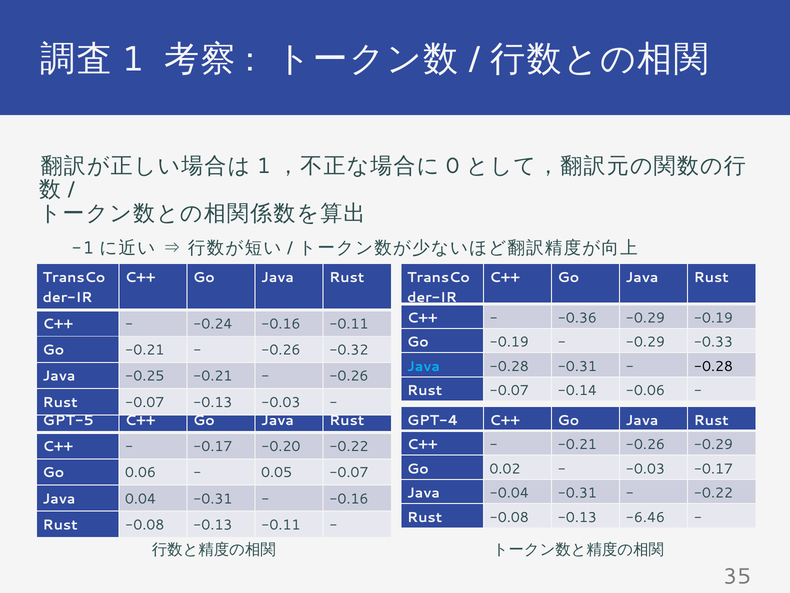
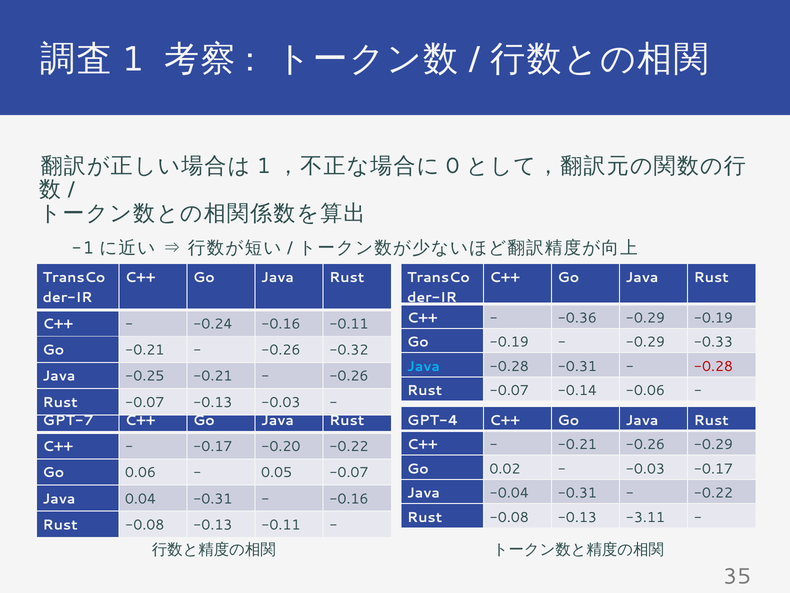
-0.28 at (713, 366) colour: black -> red
GPT-5: GPT-5 -> GPT-7
-6.46: -6.46 -> -3.11
